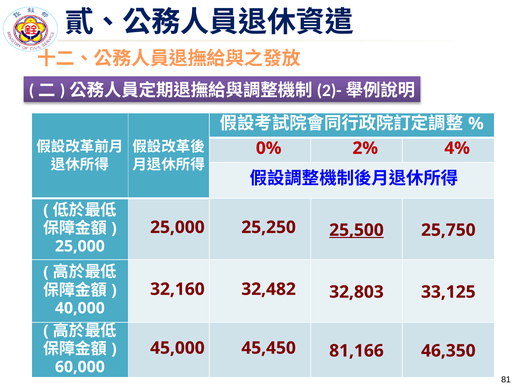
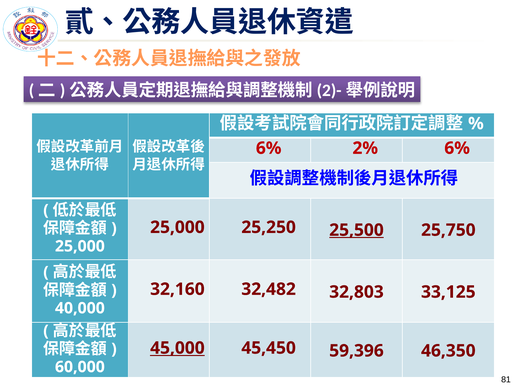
0% at (269, 148): 0% -> 6%
2% 4%: 4% -> 6%
45,000 underline: none -> present
81,166: 81,166 -> 59,396
